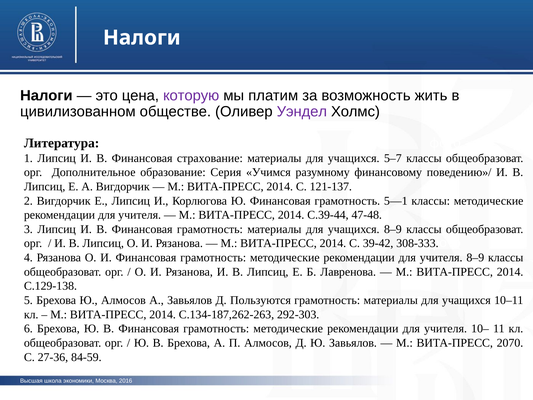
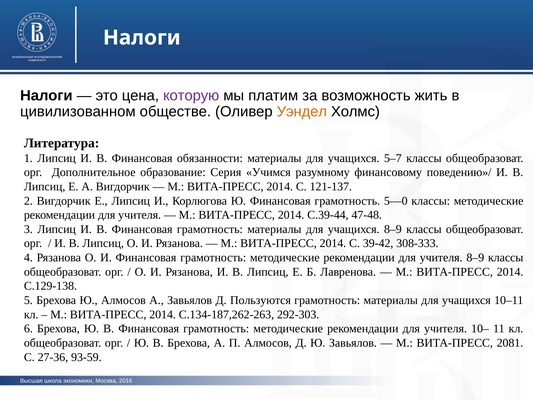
Уэндел colour: purple -> orange
страхование: страхование -> обязанности
5—1: 5—1 -> 5—0
2070: 2070 -> 2081
84-59: 84-59 -> 93-59
